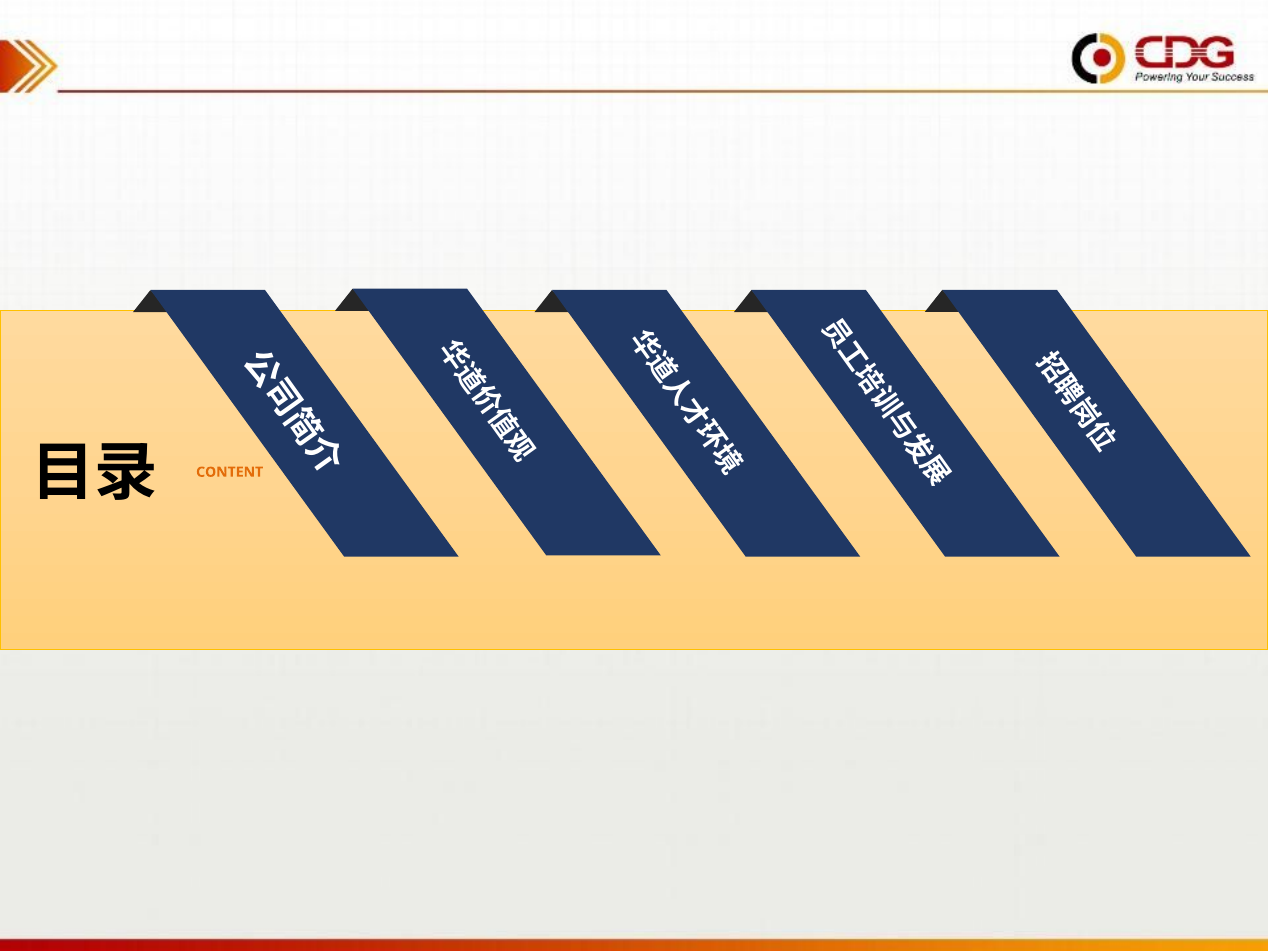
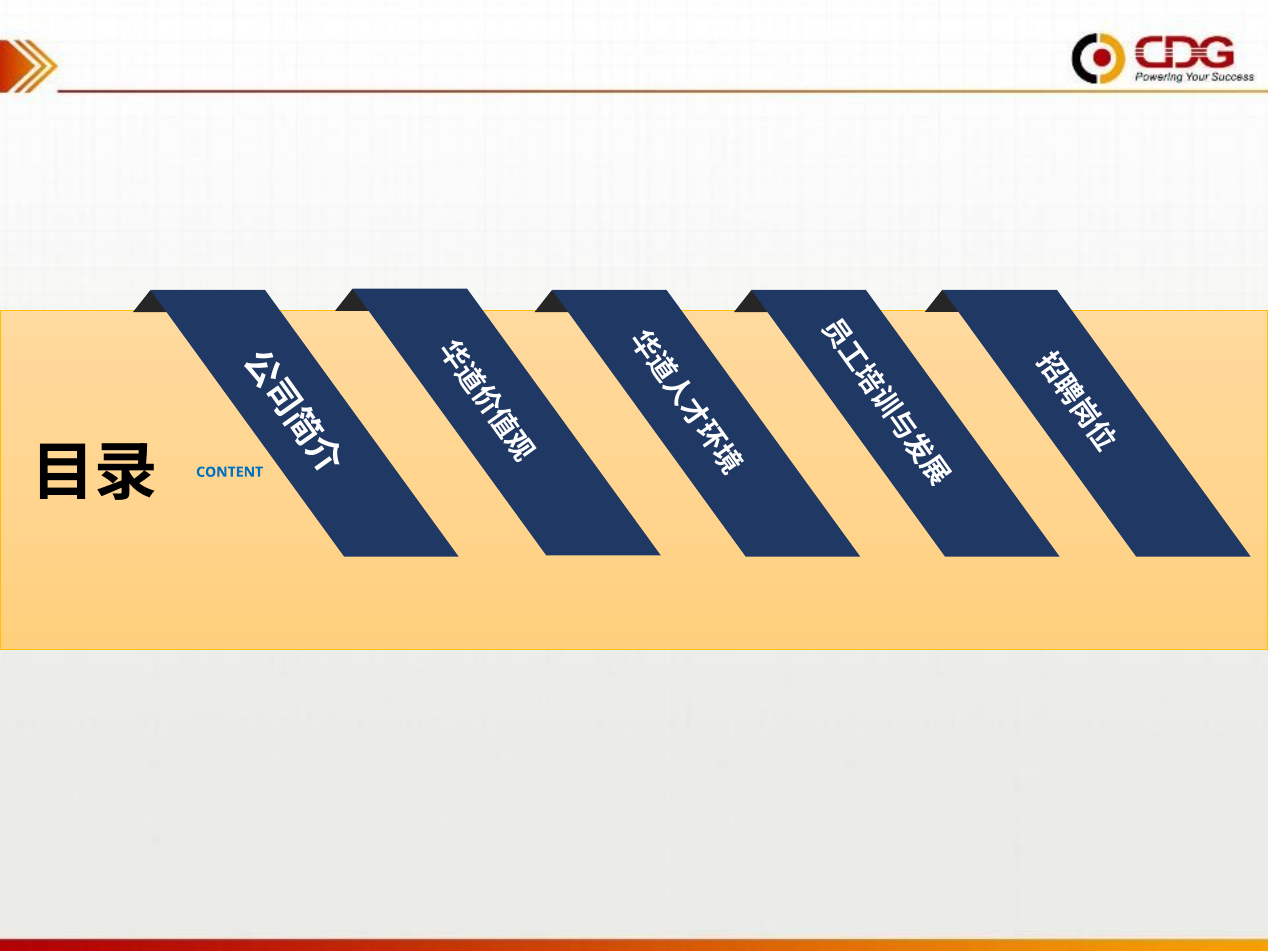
CONTENT colour: orange -> blue
